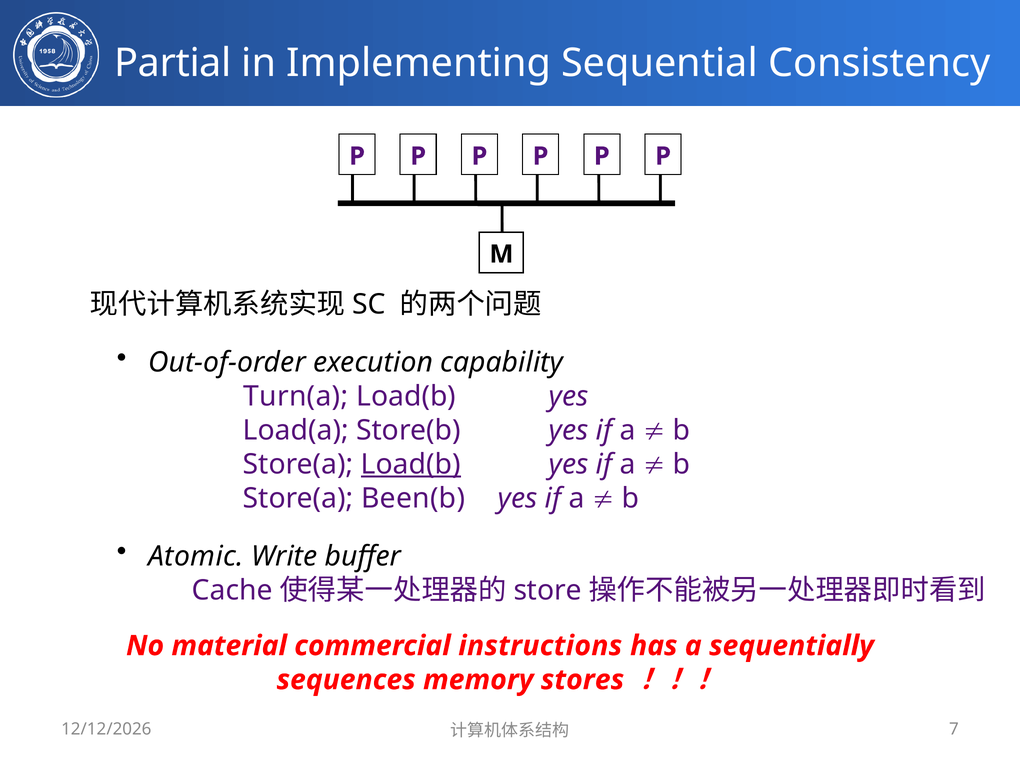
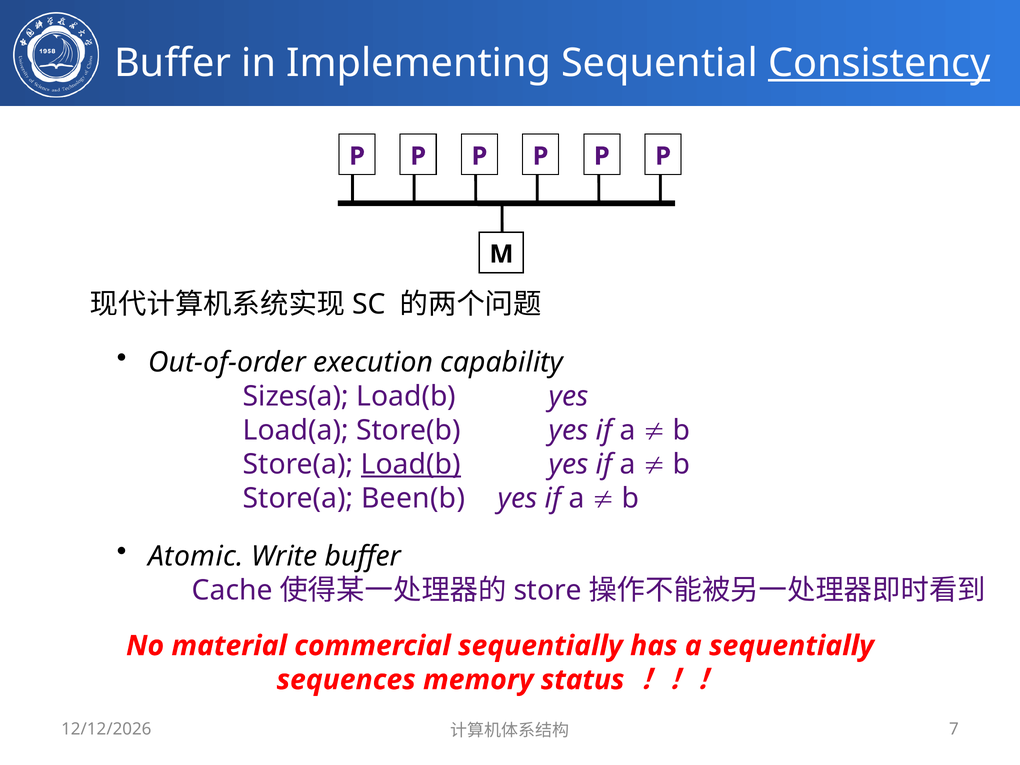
Partial at (173, 63): Partial -> Buffer
Consistency underline: none -> present
Turn(a: Turn(a -> Sizes(a
commercial instructions: instructions -> sequentially
stores: stores -> status
